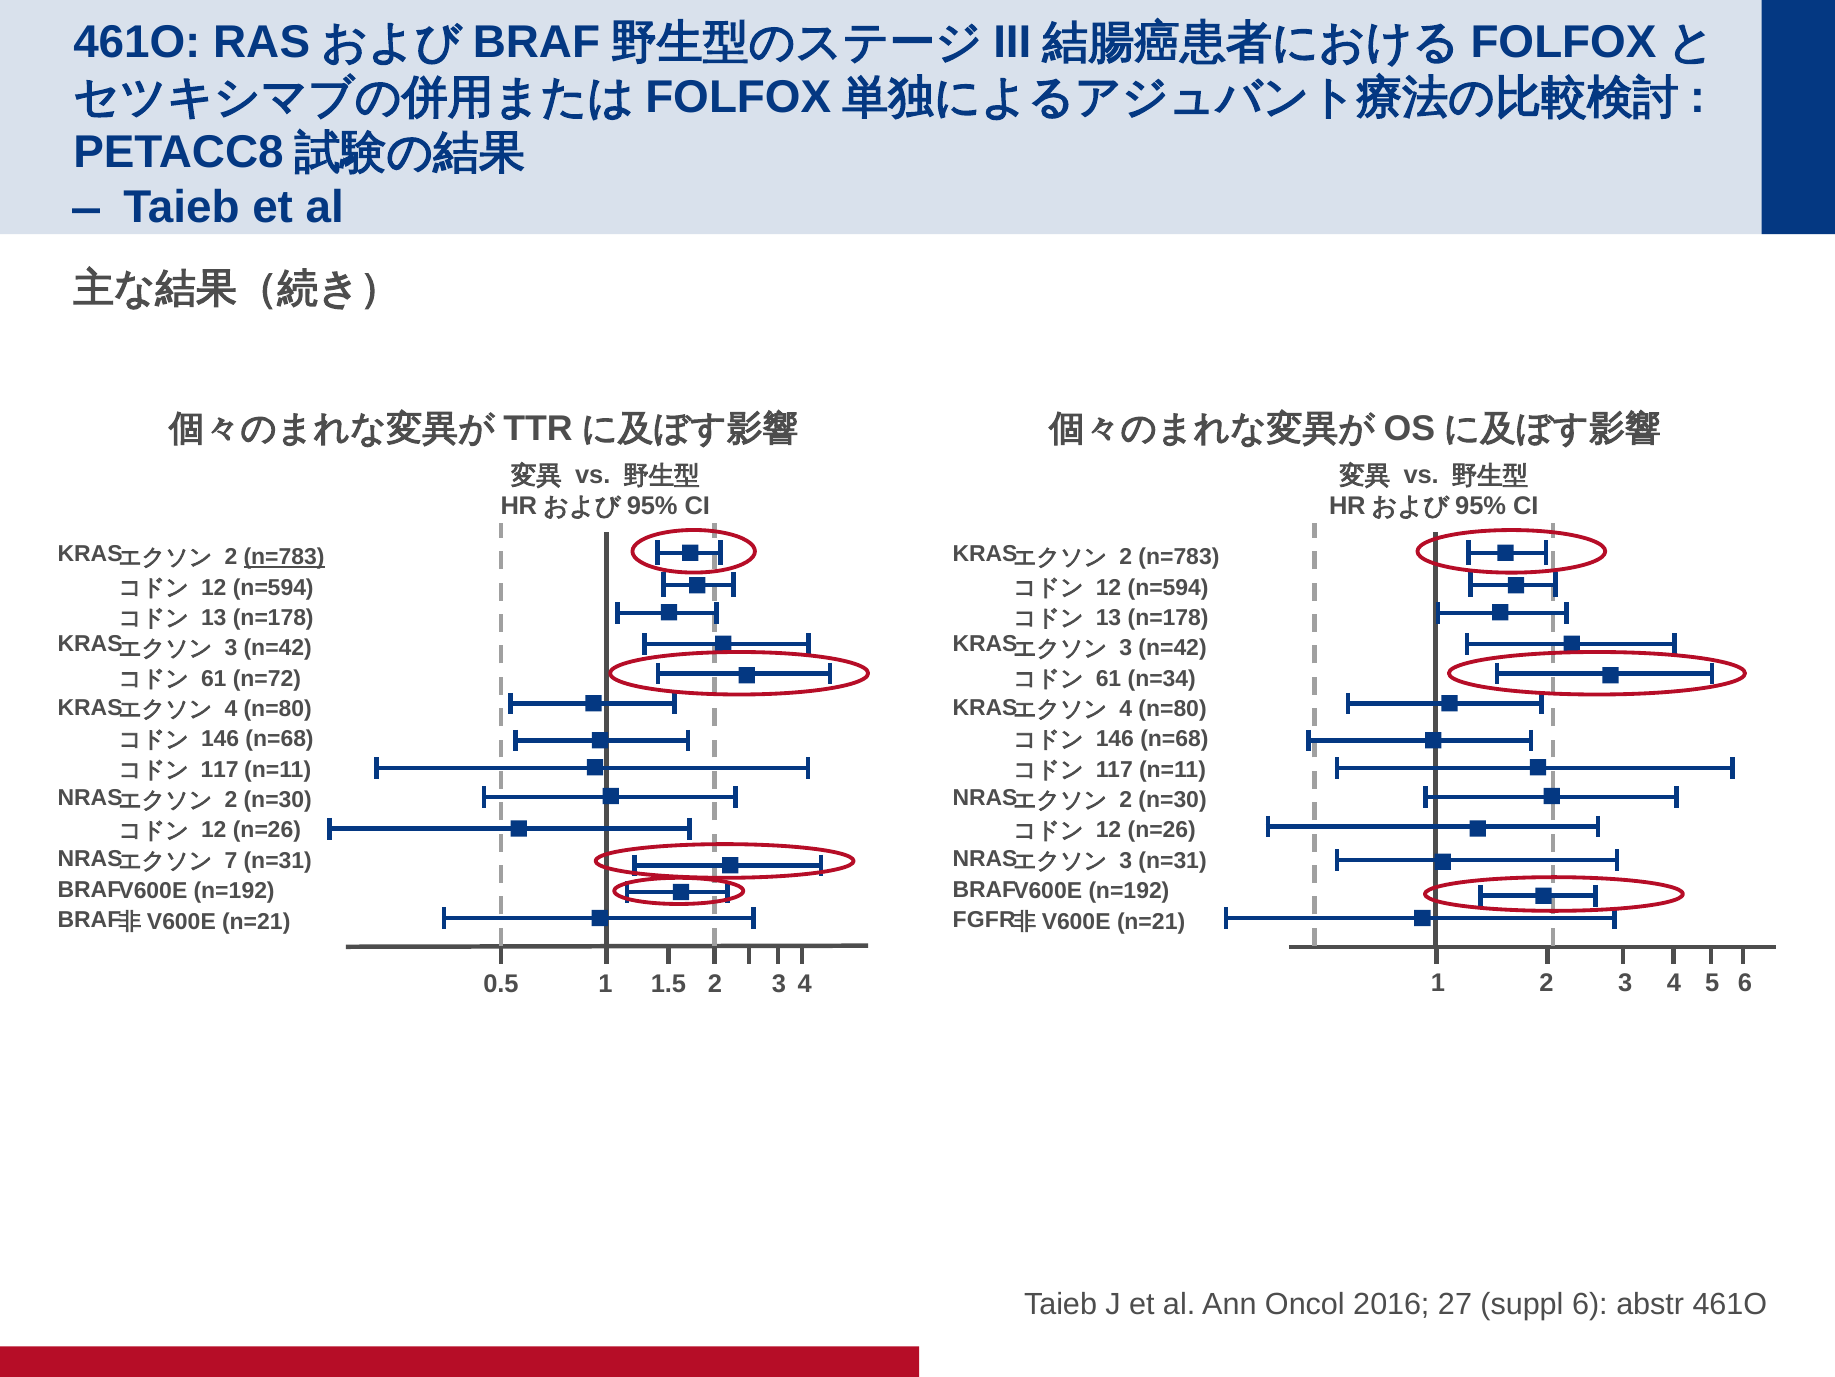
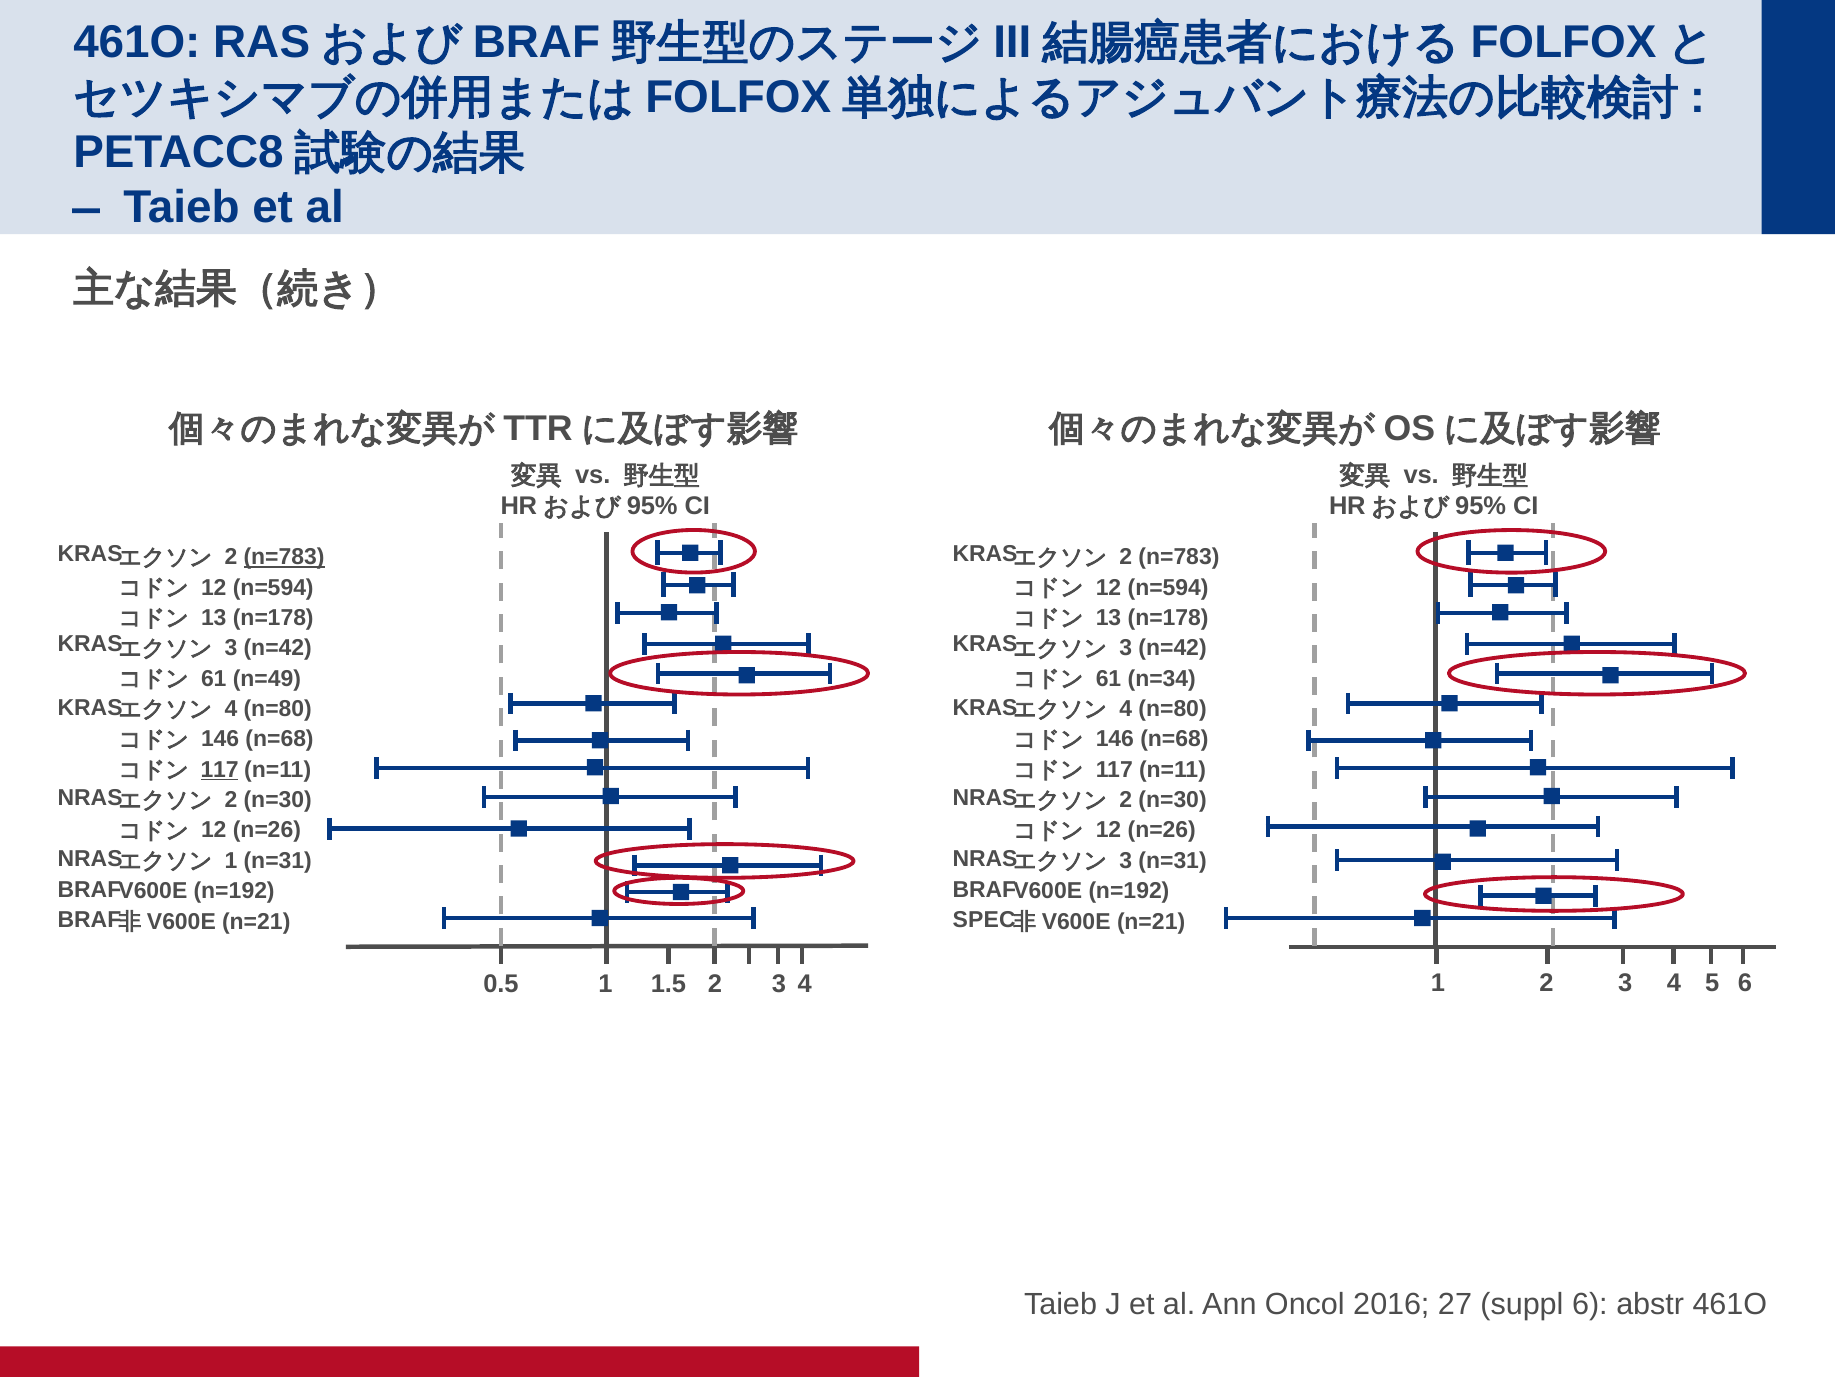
n=72: n=72 -> n=49
117 at (220, 769) underline: none -> present
7 at (231, 860): 7 -> 1
FGFR: FGFR -> SPEC
